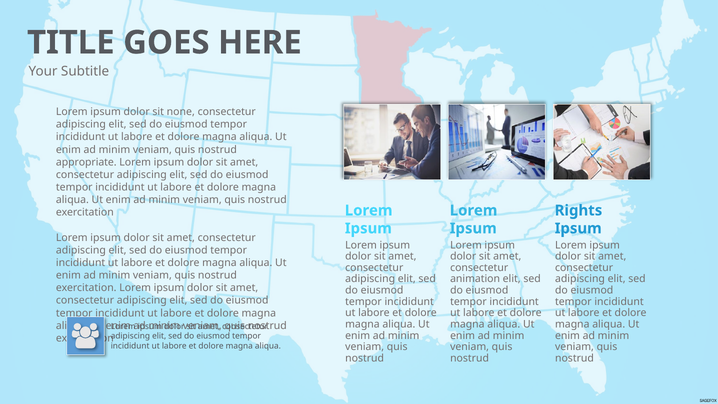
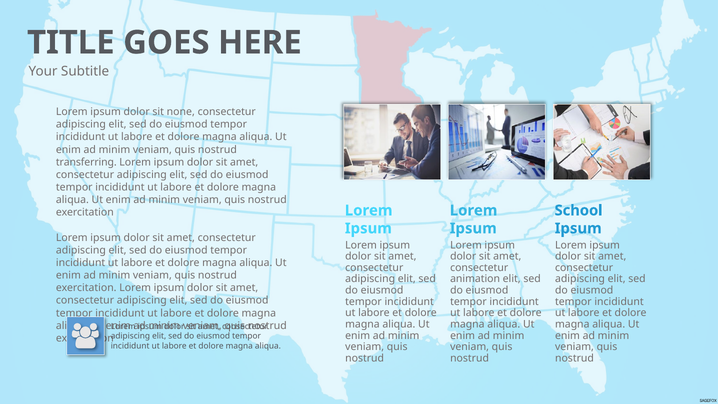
appropriate: appropriate -> transferring
Rights: Rights -> School
